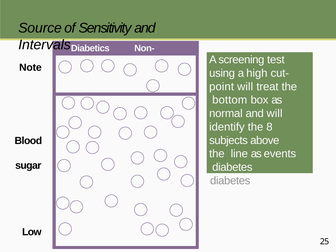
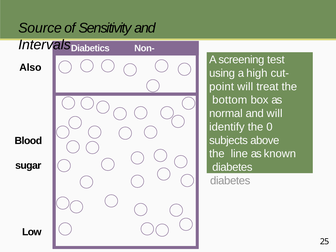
Note: Note -> Also
8: 8 -> 0
events: events -> known
